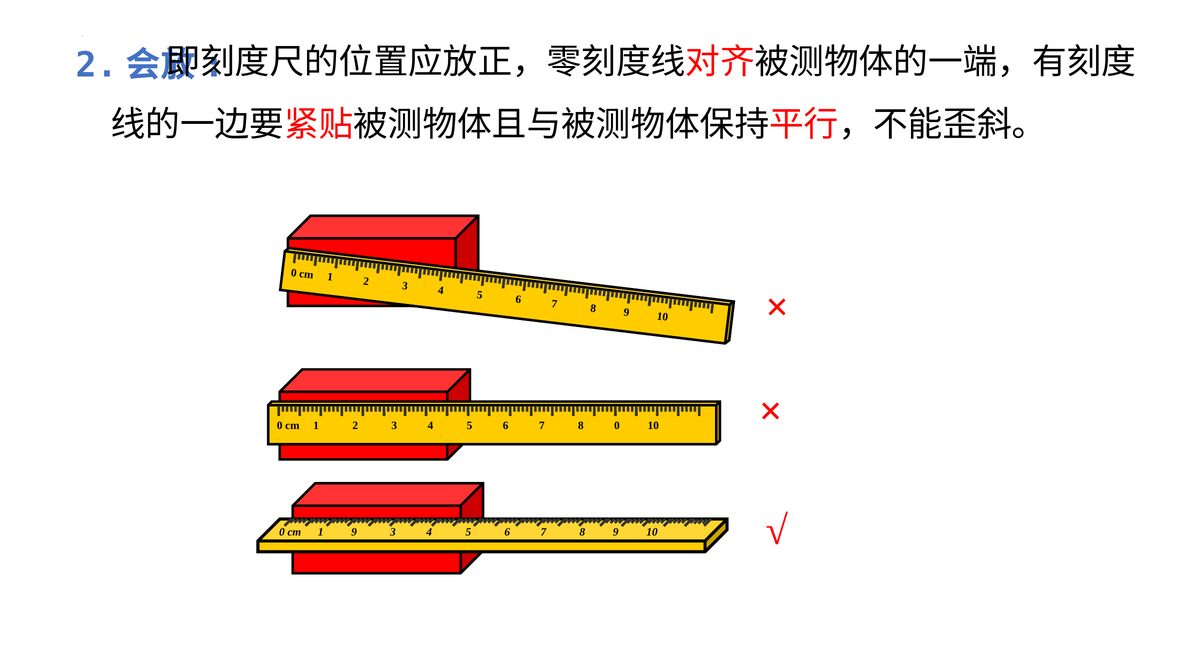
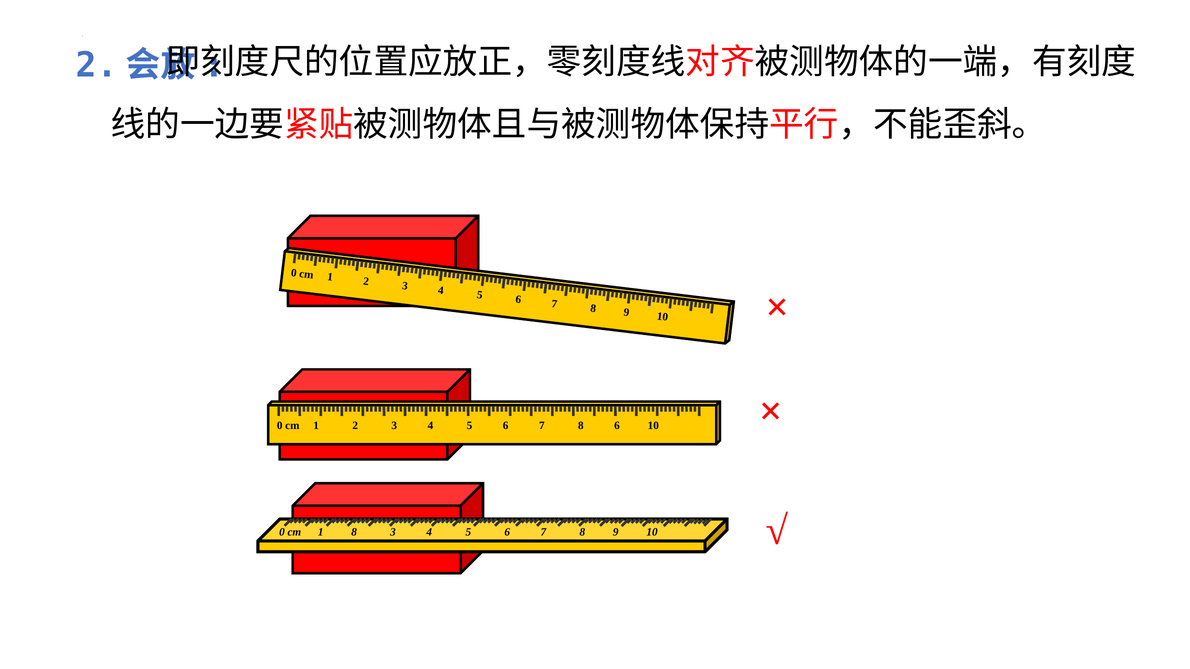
8 0: 0 -> 6
1 9: 9 -> 8
